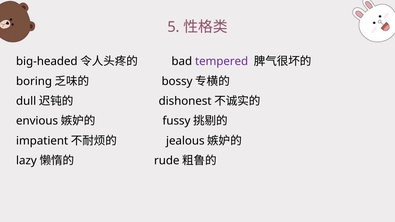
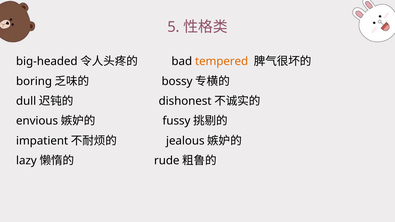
tempered colour: purple -> orange
